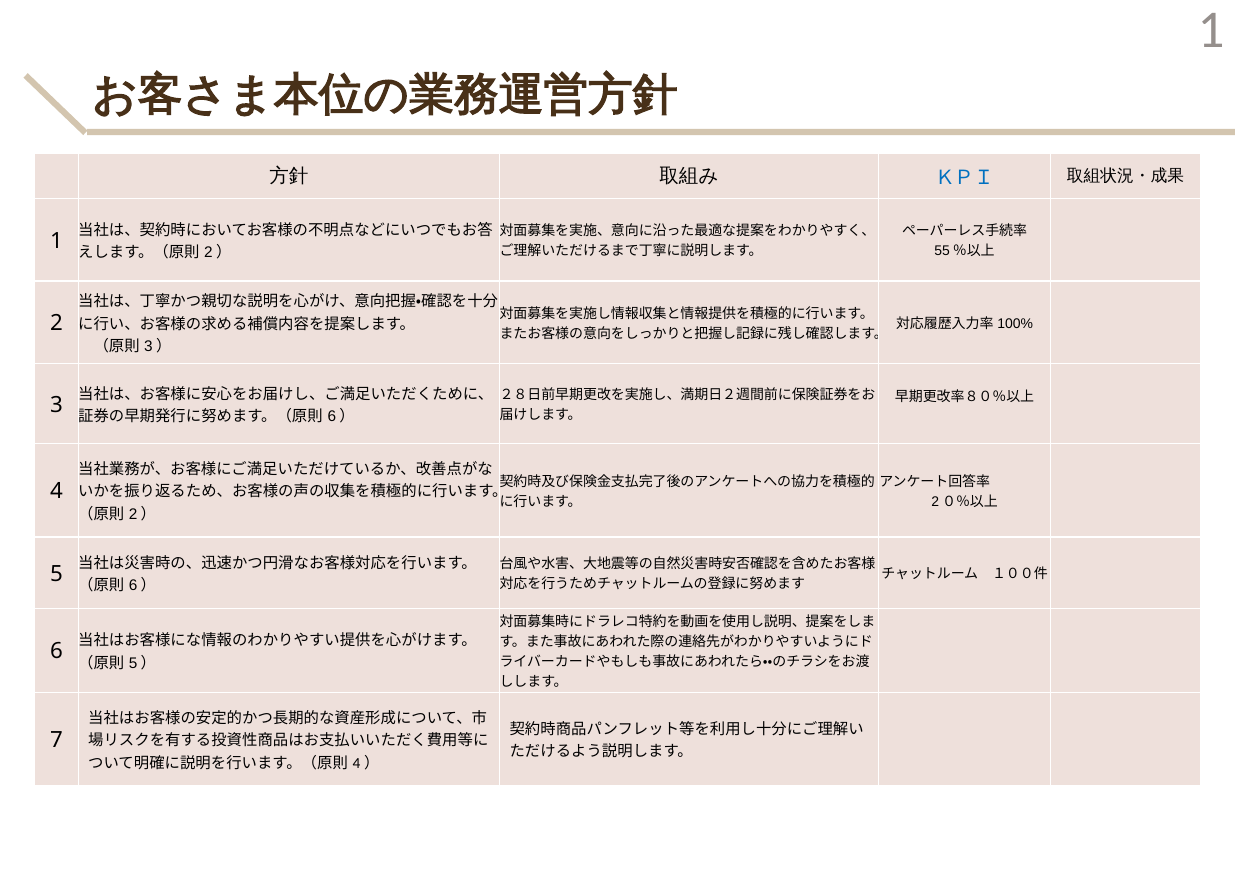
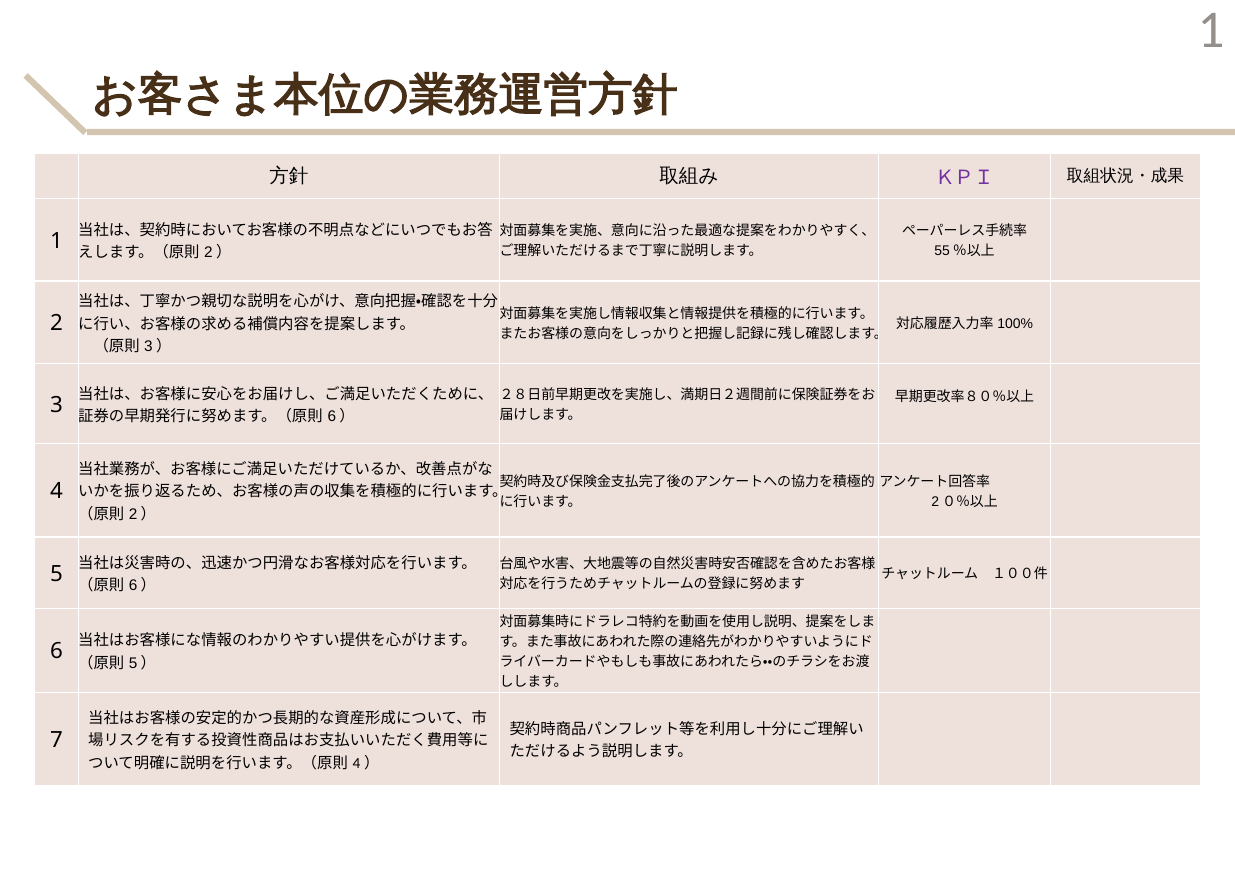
ＫＰＩ colour: blue -> purple
